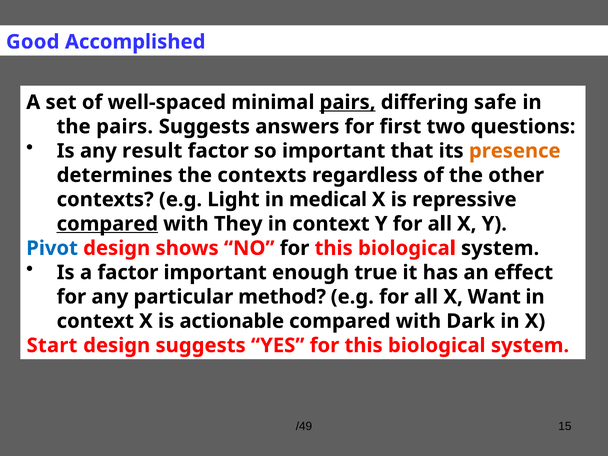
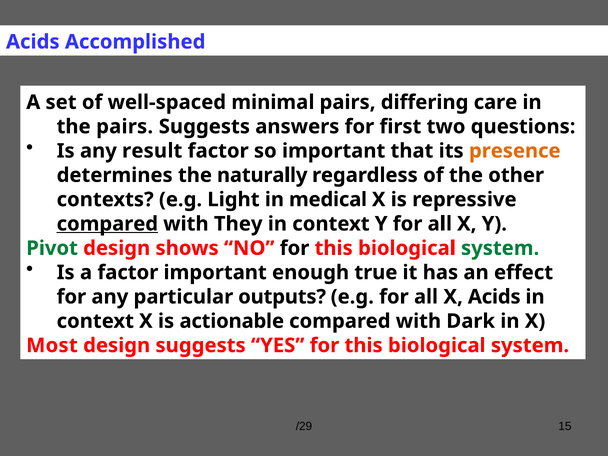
Good at (33, 42): Good -> Acids
pairs at (348, 102) underline: present -> none
safe: safe -> care
the contexts: contexts -> naturally
Pivot colour: blue -> green
system at (500, 248) colour: black -> green
method: method -> outputs
X Want: Want -> Acids
Start: Start -> Most
/49: /49 -> /29
